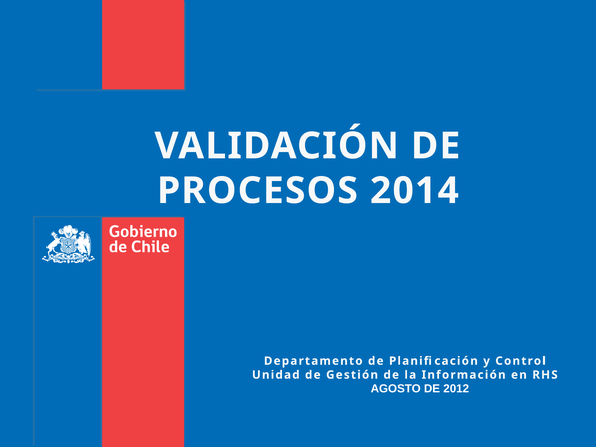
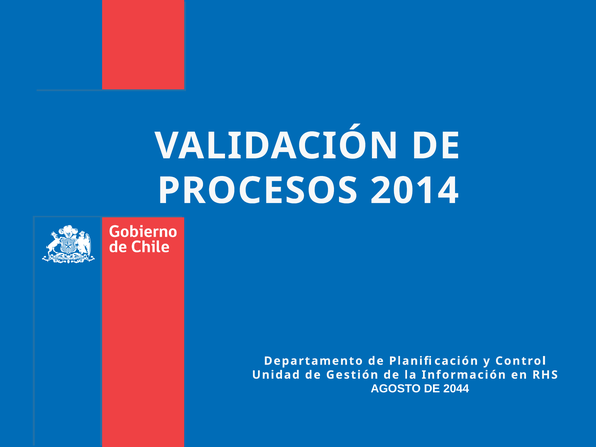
2012: 2012 -> 2044
